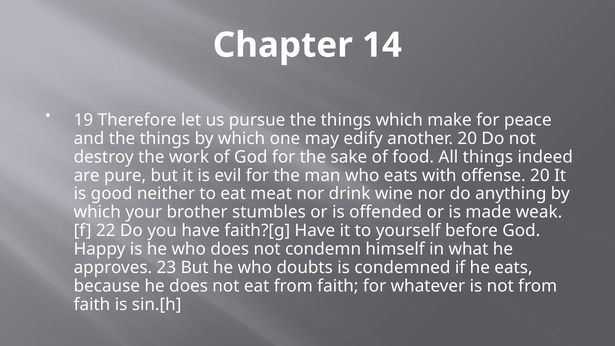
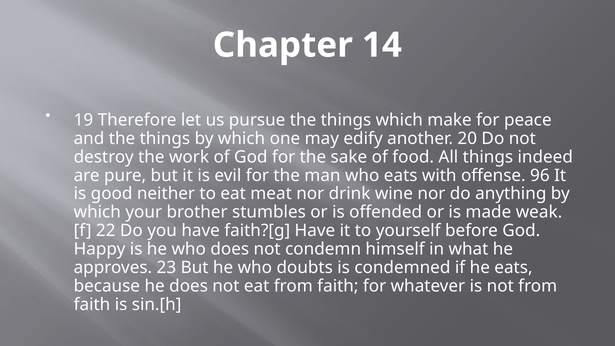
offense 20: 20 -> 96
